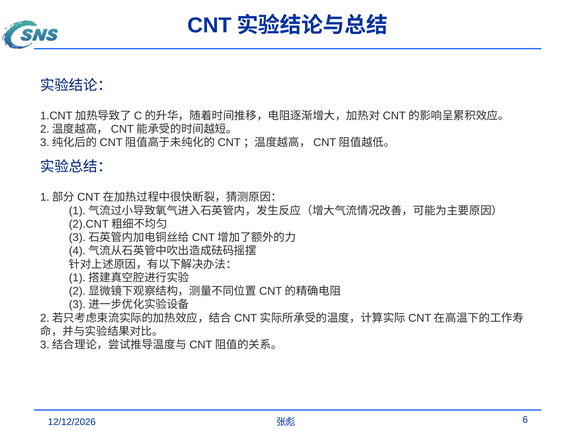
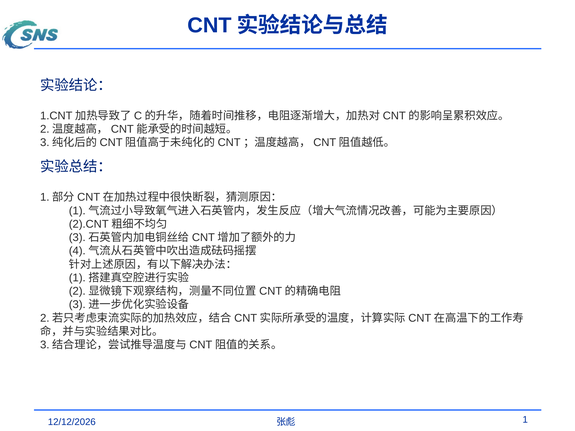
6: 6 -> 1
